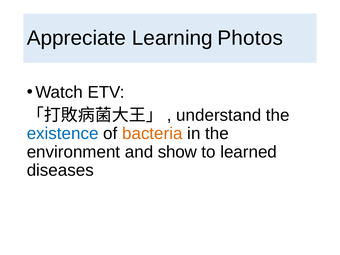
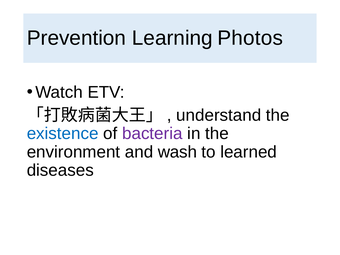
Appreciate: Appreciate -> Prevention
bacteria colour: orange -> purple
show: show -> wash
